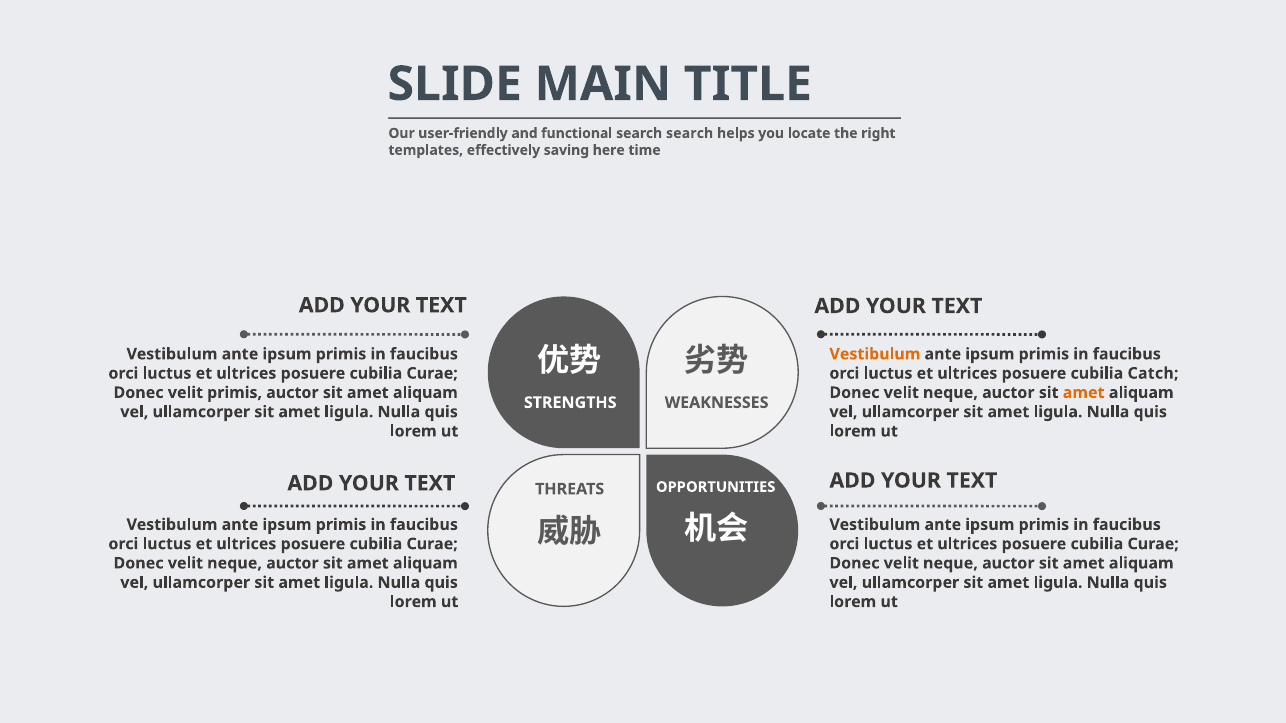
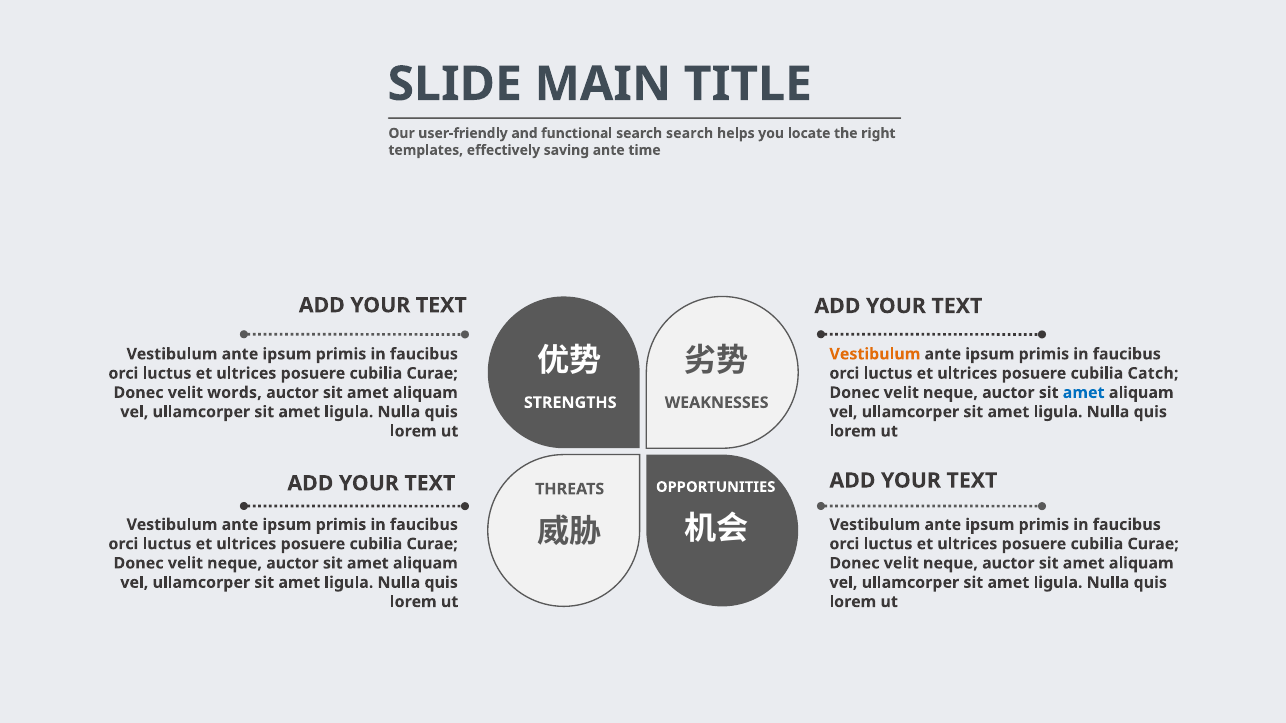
saving here: here -> ante
velit primis: primis -> words
amet at (1084, 393) colour: orange -> blue
